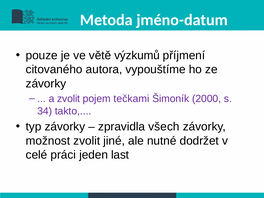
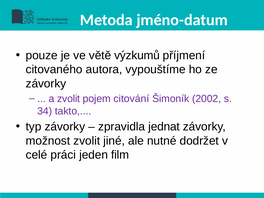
tečkami: tečkami -> citování
2000: 2000 -> 2002
všech: všech -> jednat
last: last -> film
